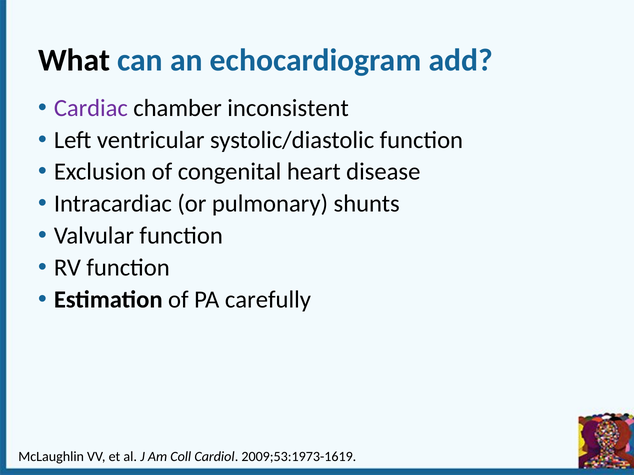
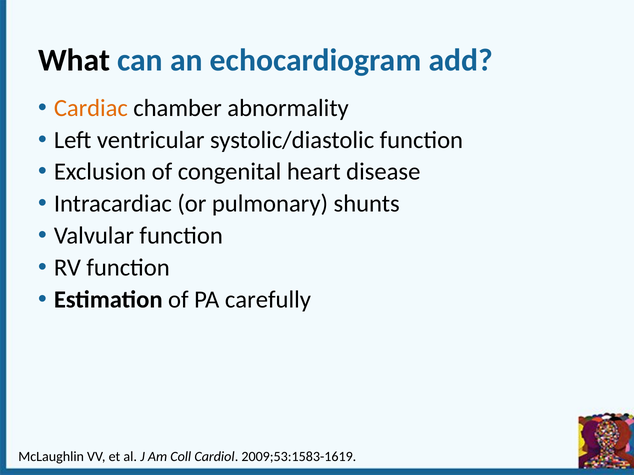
Cardiac colour: purple -> orange
inconsistent: inconsistent -> abnormality
2009;53:1973-1619: 2009;53:1973-1619 -> 2009;53:1583-1619
